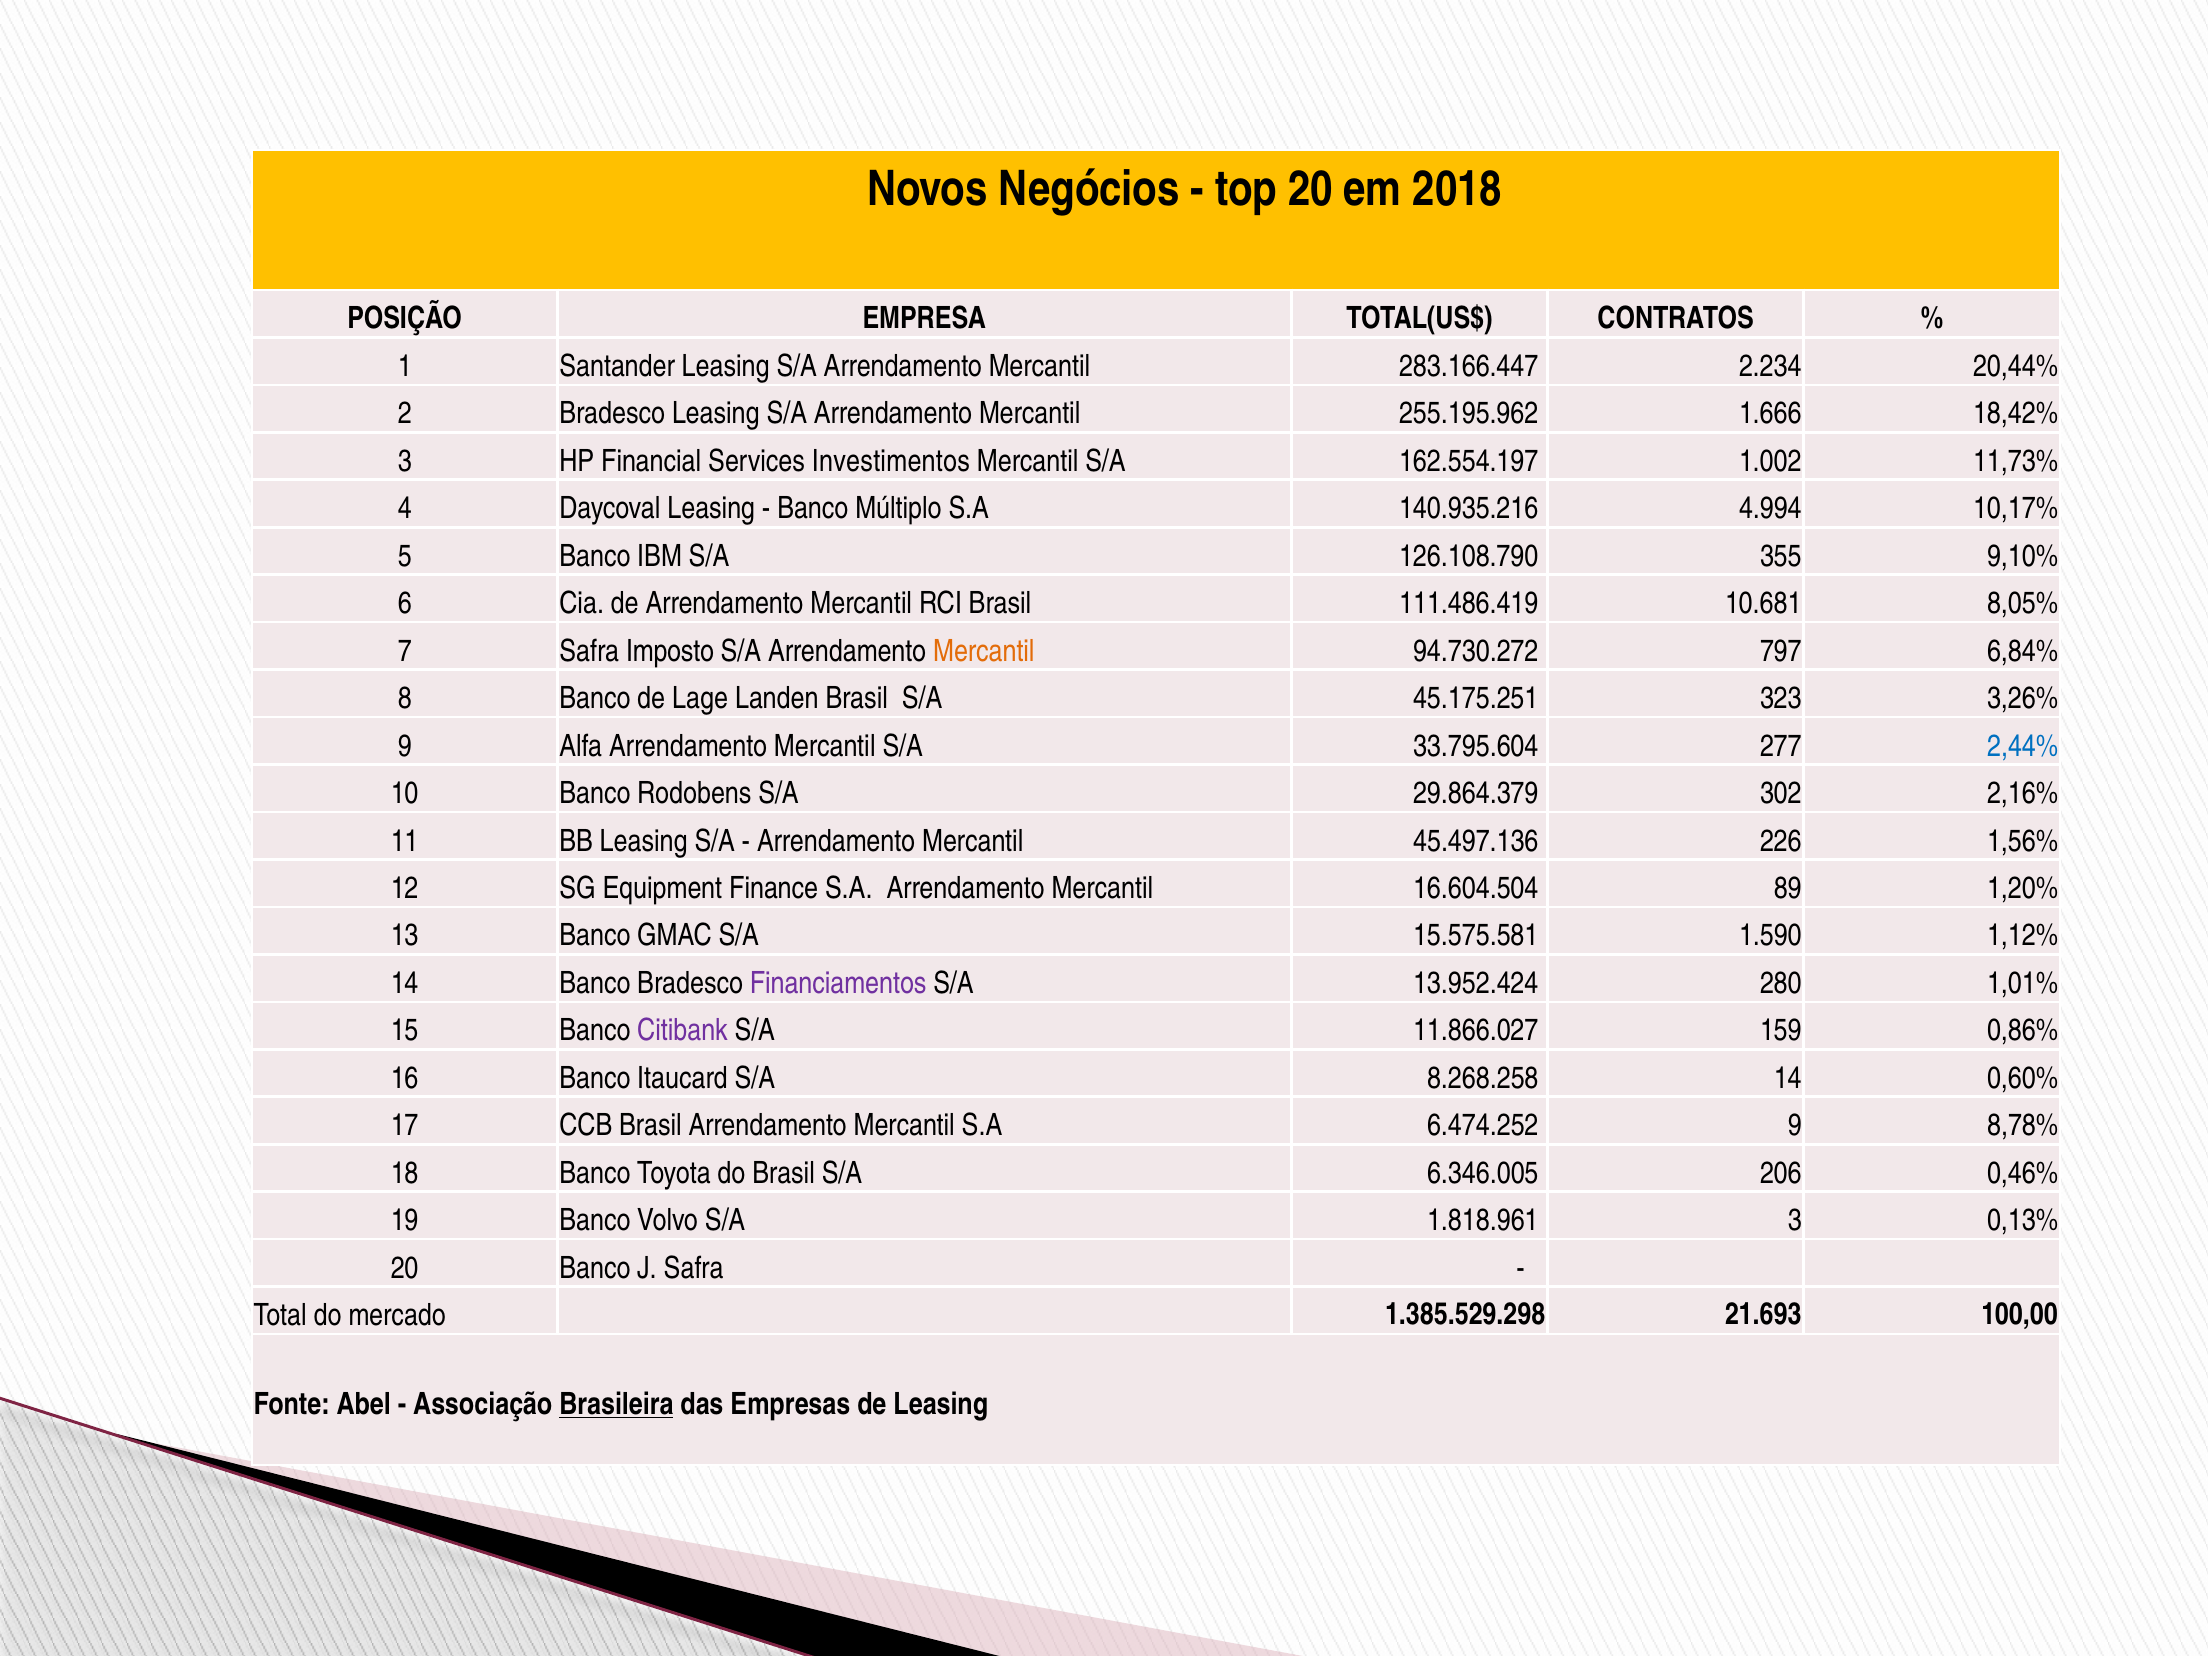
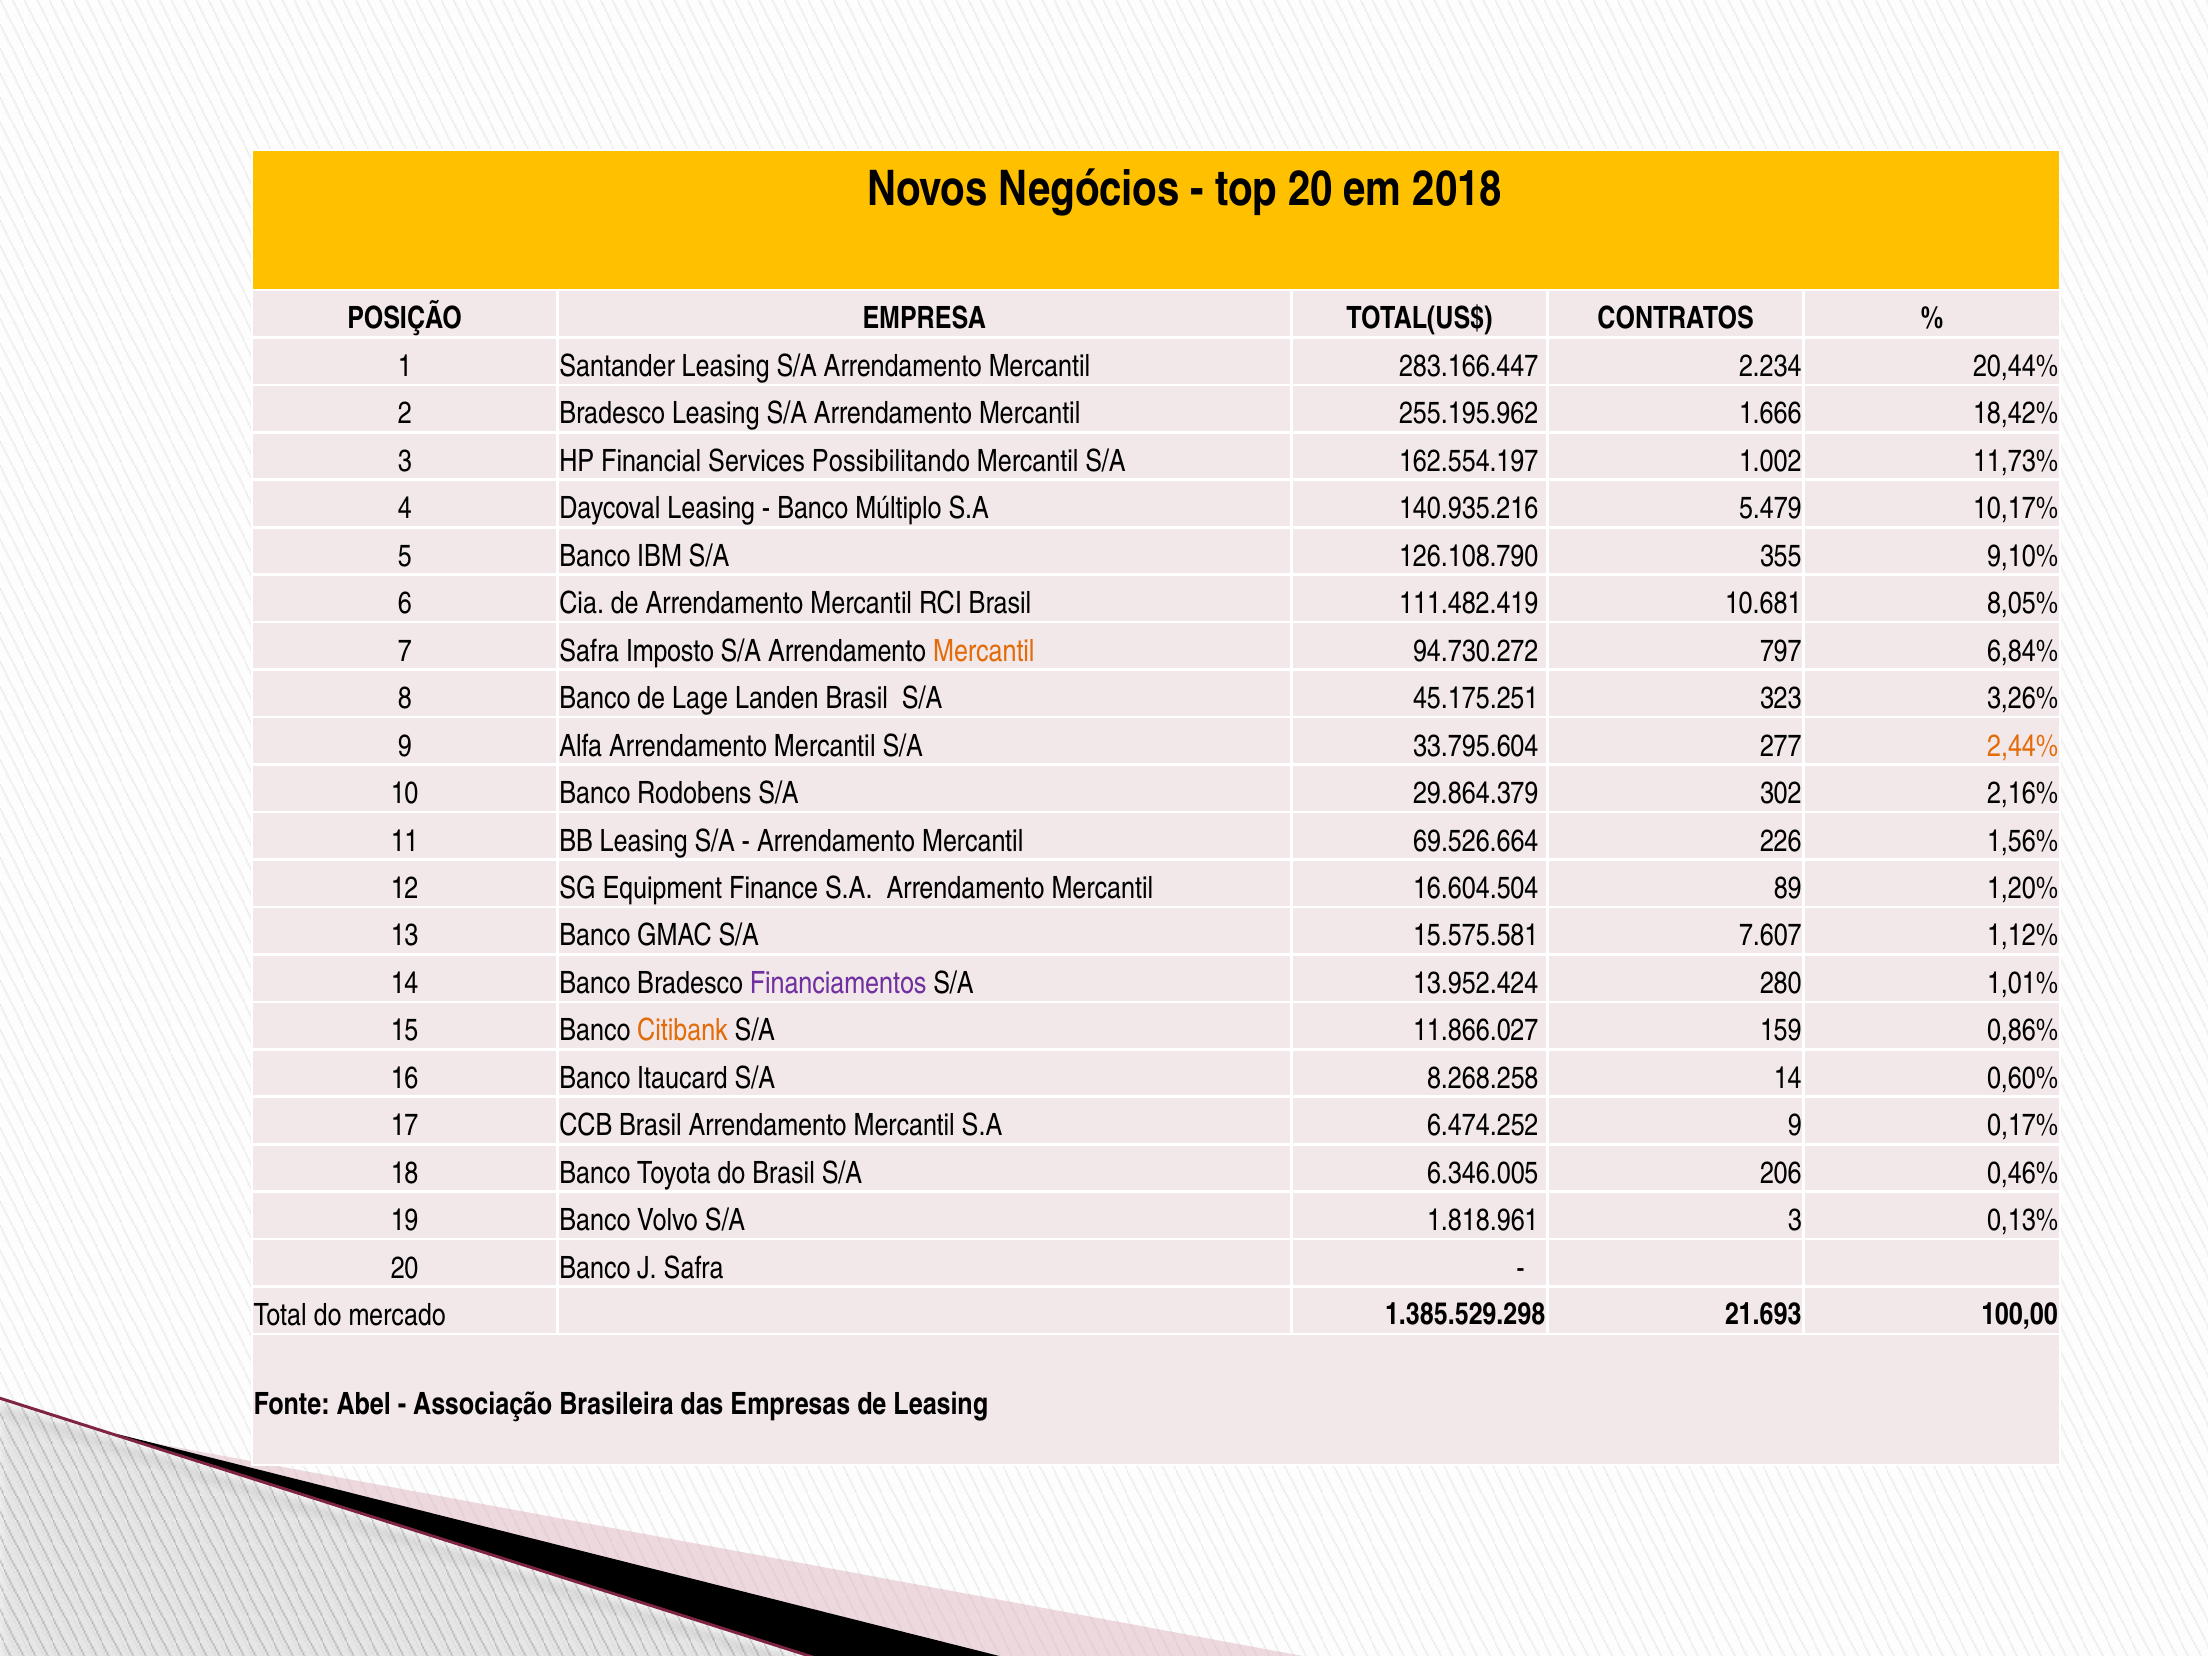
Investimentos: Investimentos -> Possibilitando
4.994: 4.994 -> 5.479
111.486.419: 111.486.419 -> 111.482.419
2,44% colour: blue -> orange
45.497.136: 45.497.136 -> 69.526.664
1.590: 1.590 -> 7.607
Citibank colour: purple -> orange
8,78%: 8,78% -> 0,17%
Brasileira underline: present -> none
